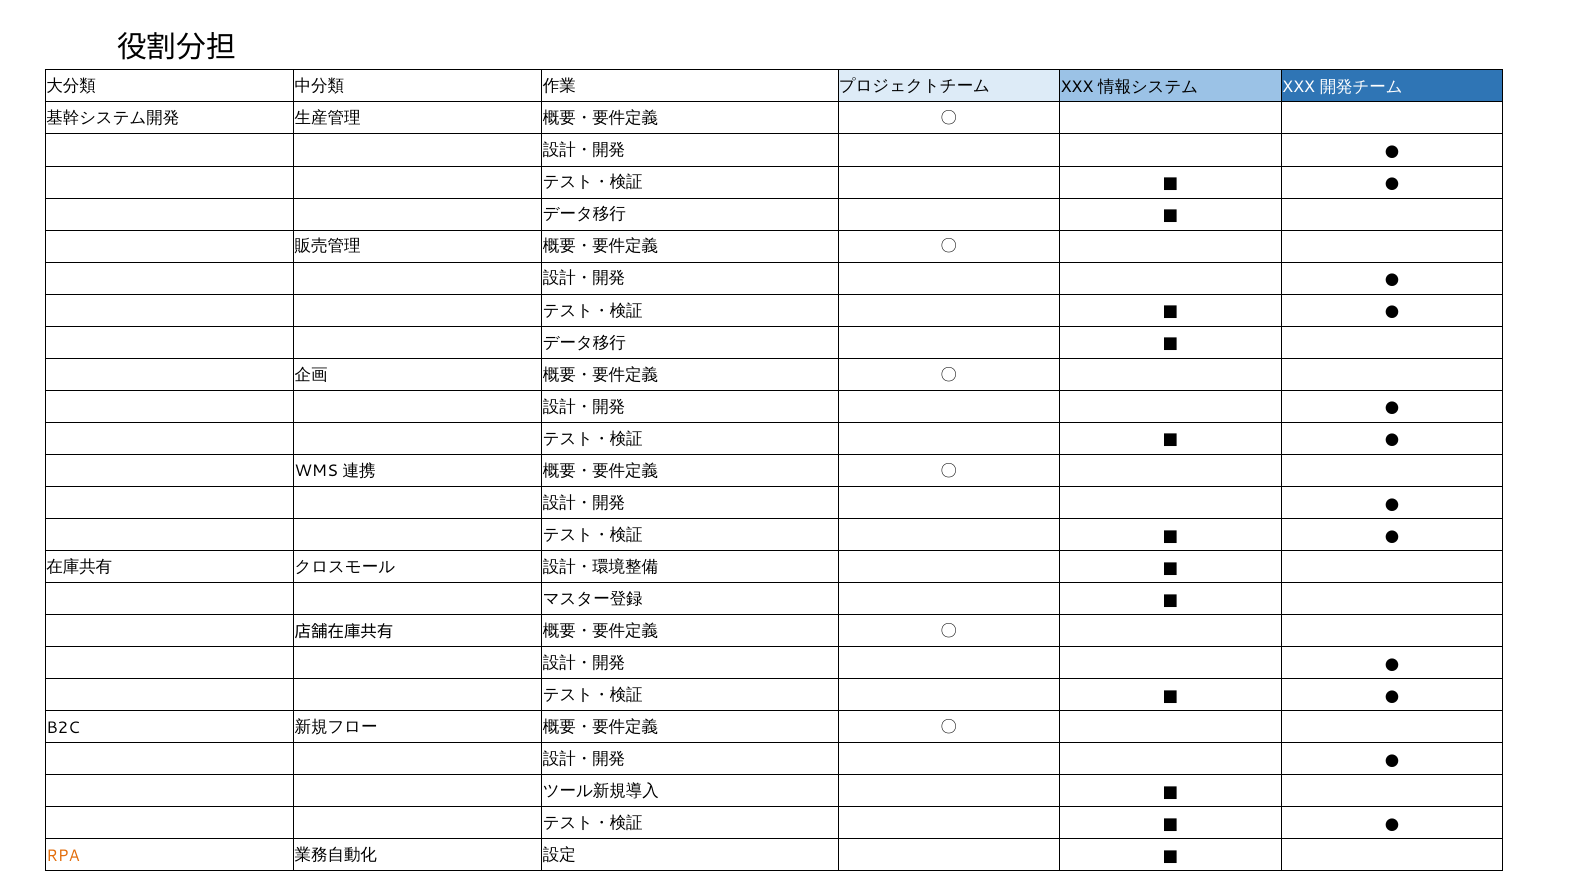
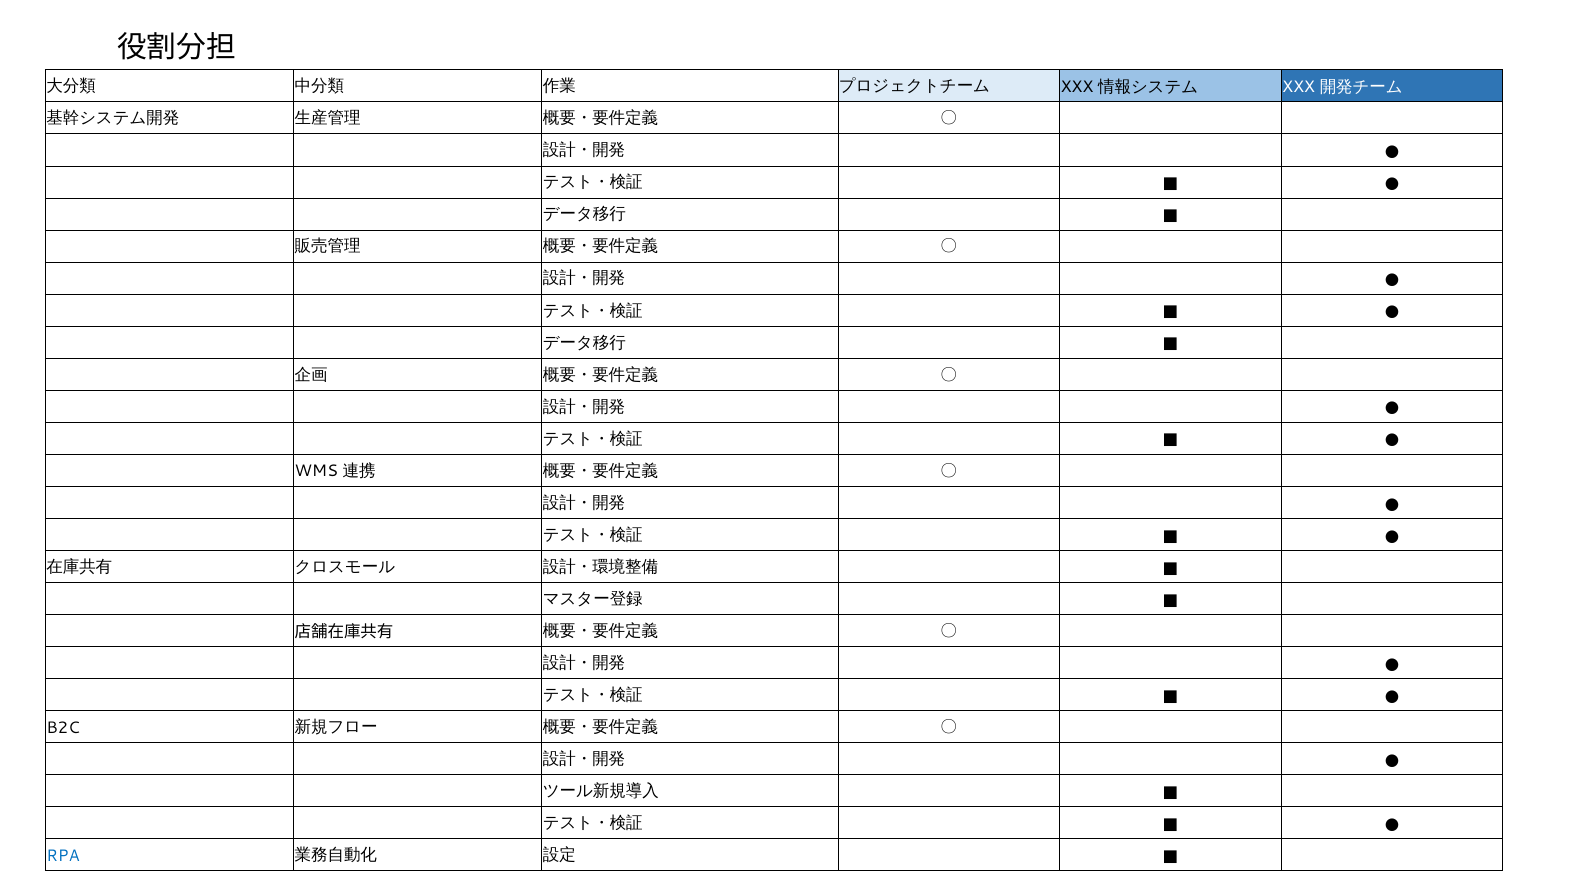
RPA colour: orange -> blue
